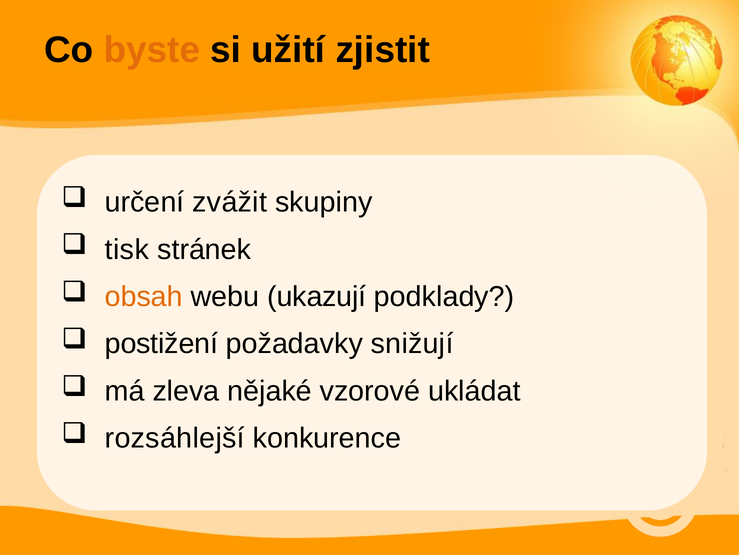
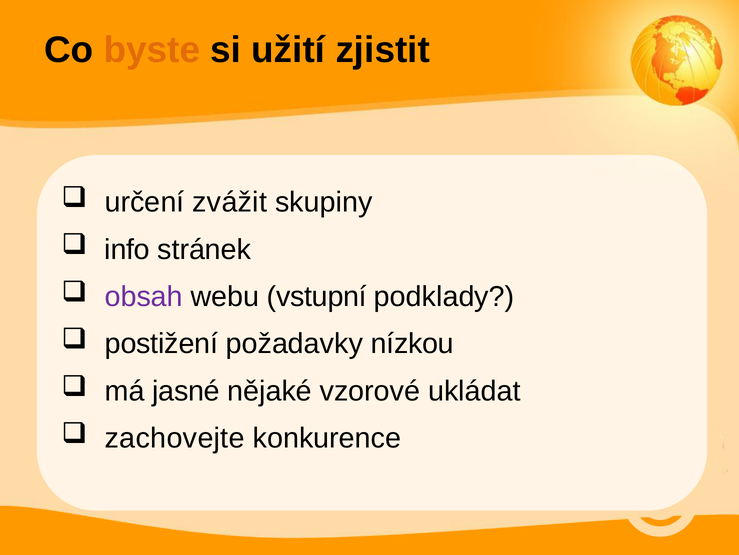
tisk: tisk -> info
obsah colour: orange -> purple
ukazují: ukazují -> vstupní
snižují: snižují -> nízkou
zleva: zleva -> jasné
rozsáhlejší: rozsáhlejší -> zachovejte
